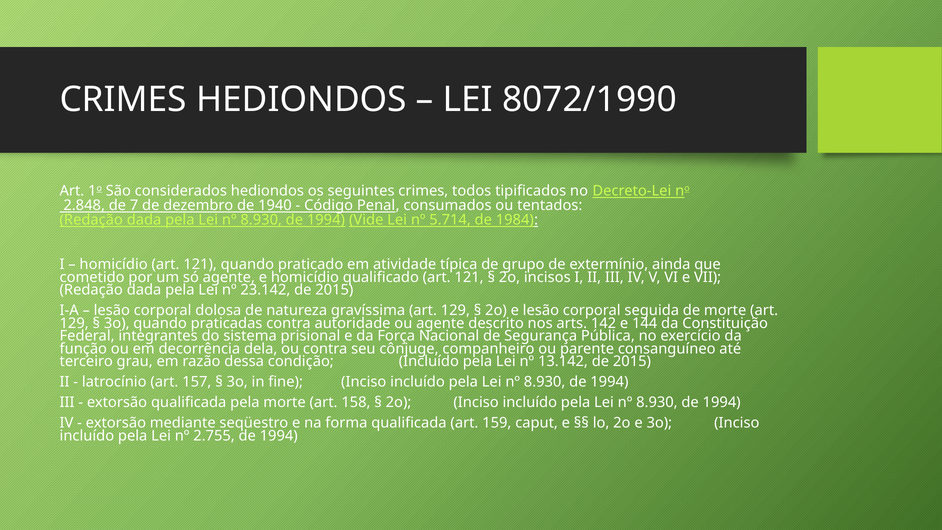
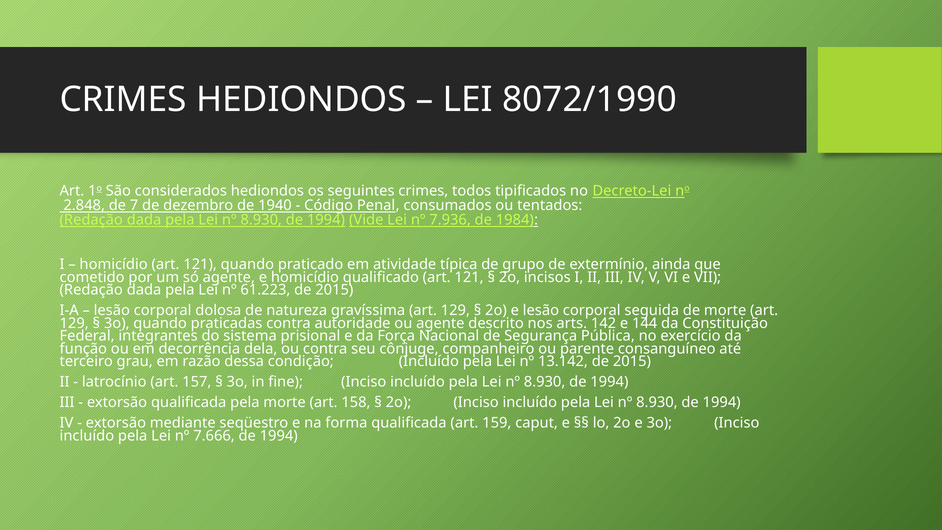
5.714: 5.714 -> 7.936
23.142: 23.142 -> 61.223
2.755: 2.755 -> 7.666
